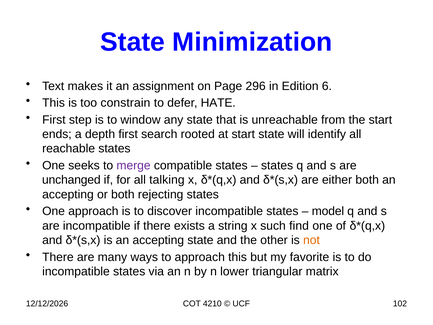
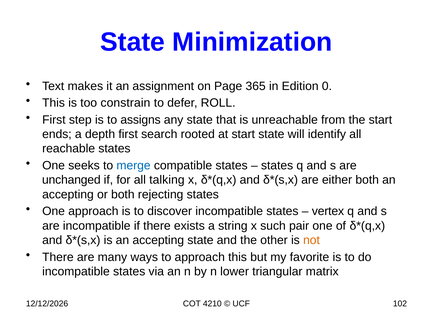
296: 296 -> 365
6: 6 -> 0
HATE: HATE -> ROLL
window: window -> assigns
merge colour: purple -> blue
model: model -> vertex
find: find -> pair
